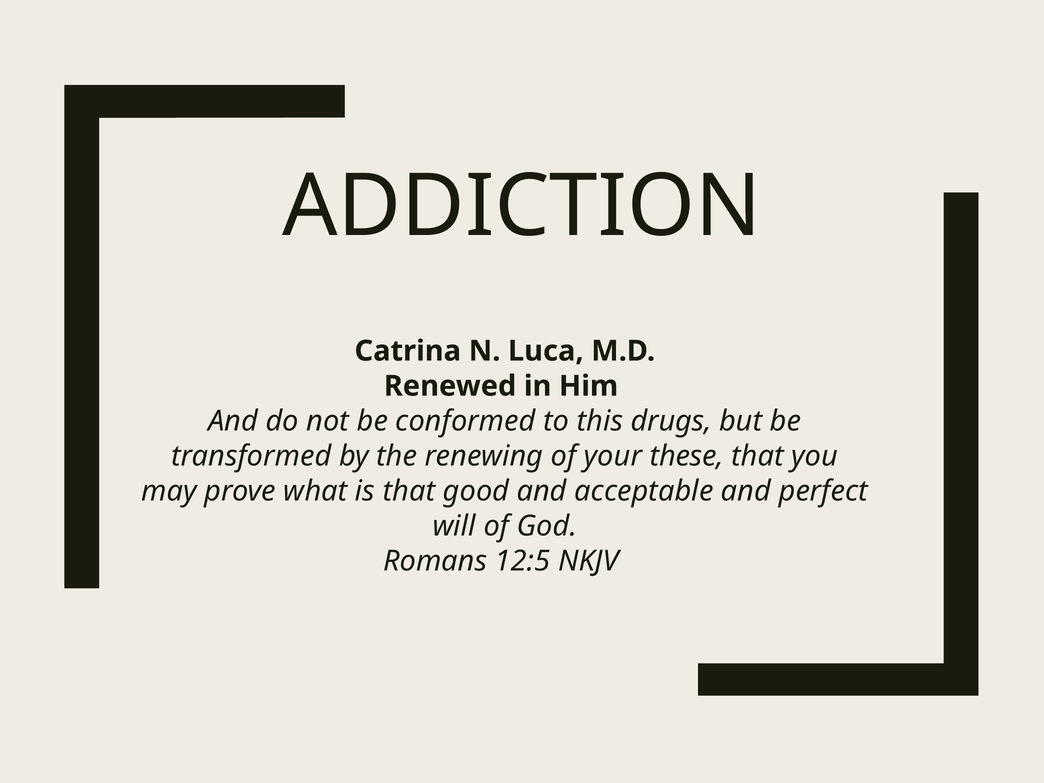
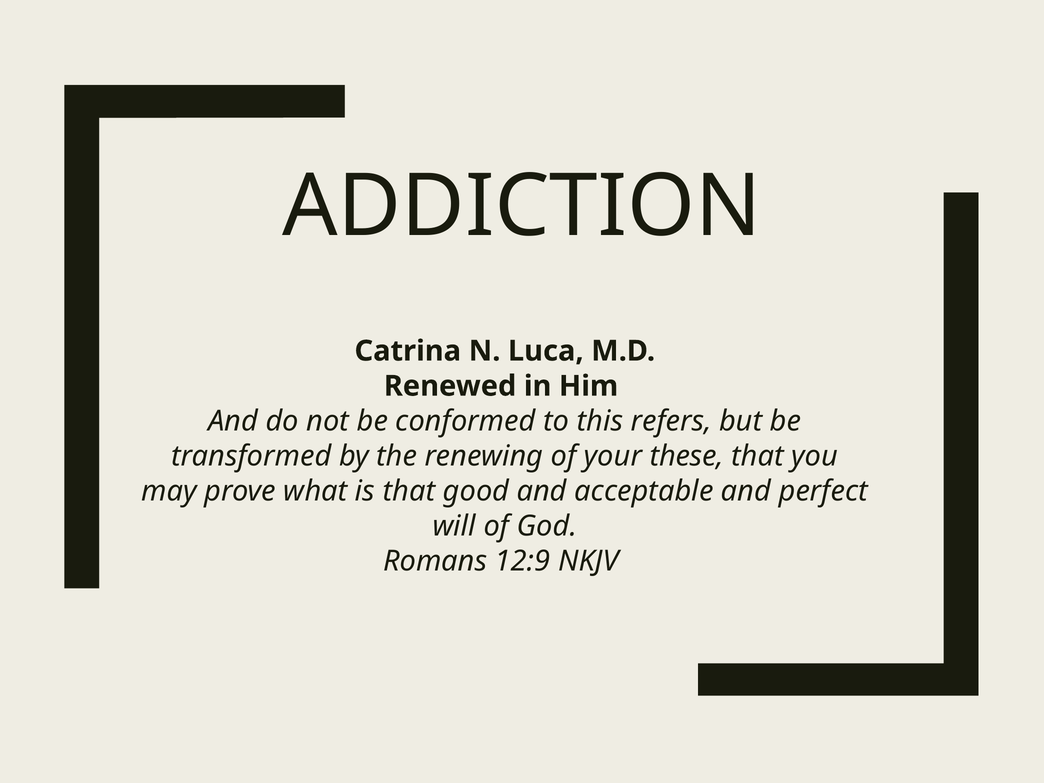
drugs: drugs -> refers
12:5: 12:5 -> 12:9
